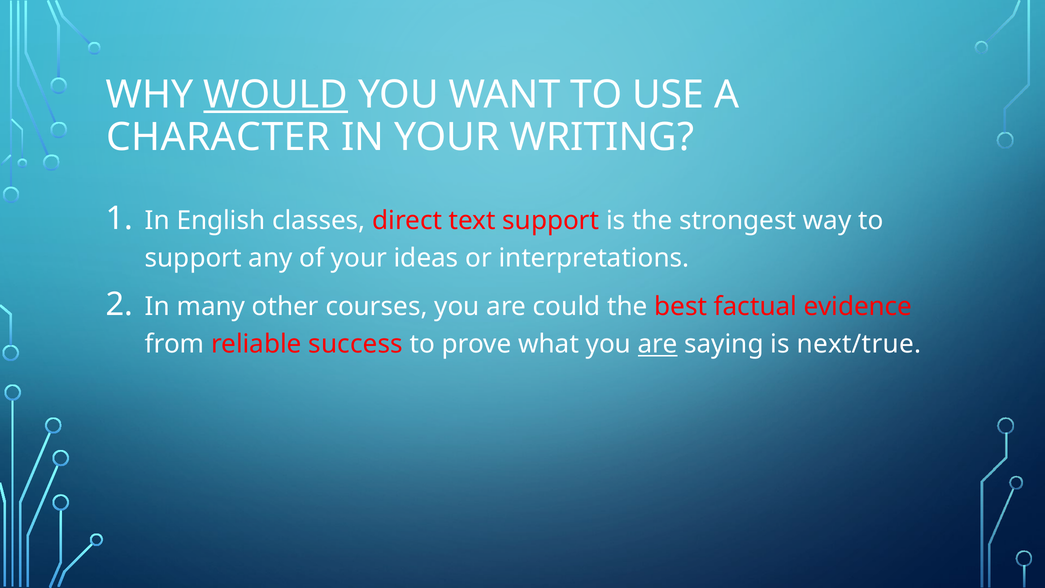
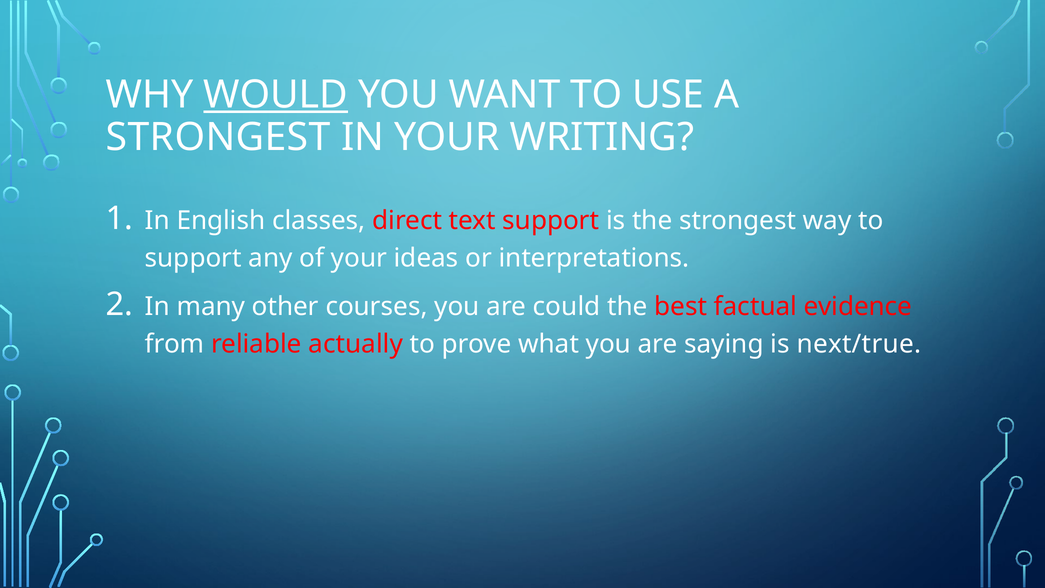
CHARACTER at (218, 137): CHARACTER -> STRONGEST
success: success -> actually
are at (658, 344) underline: present -> none
